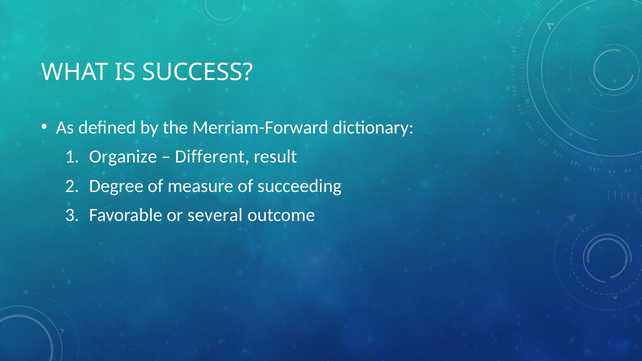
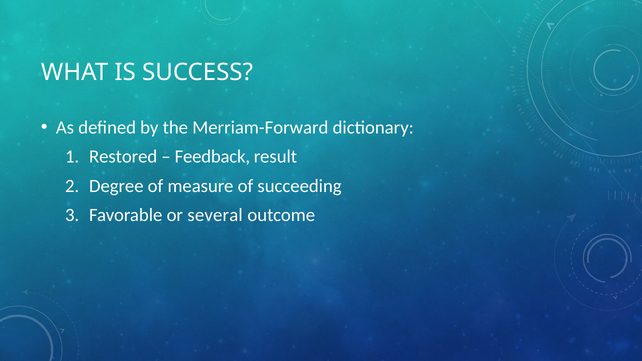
Organize: Organize -> Restored
Different: Different -> Feedback
